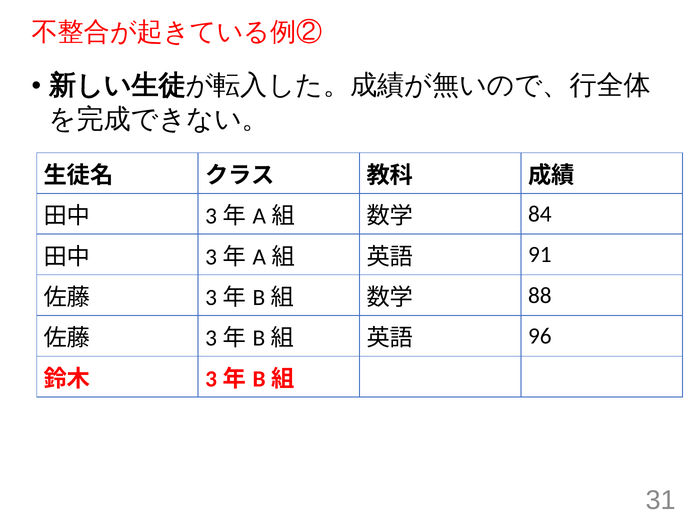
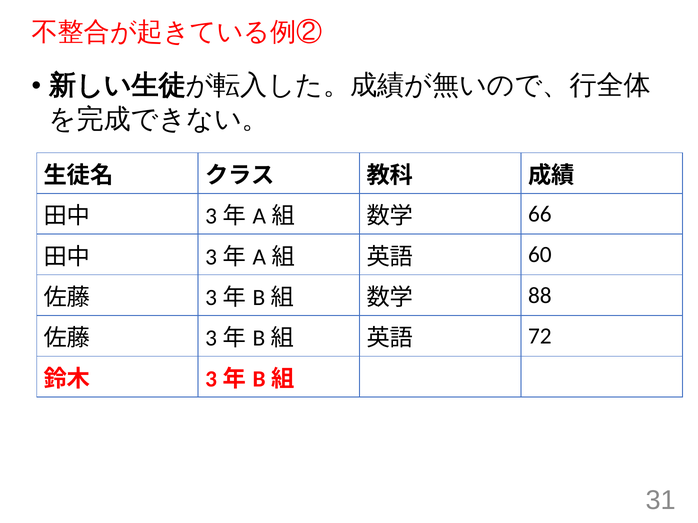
84: 84 -> 66
91: 91 -> 60
96: 96 -> 72
